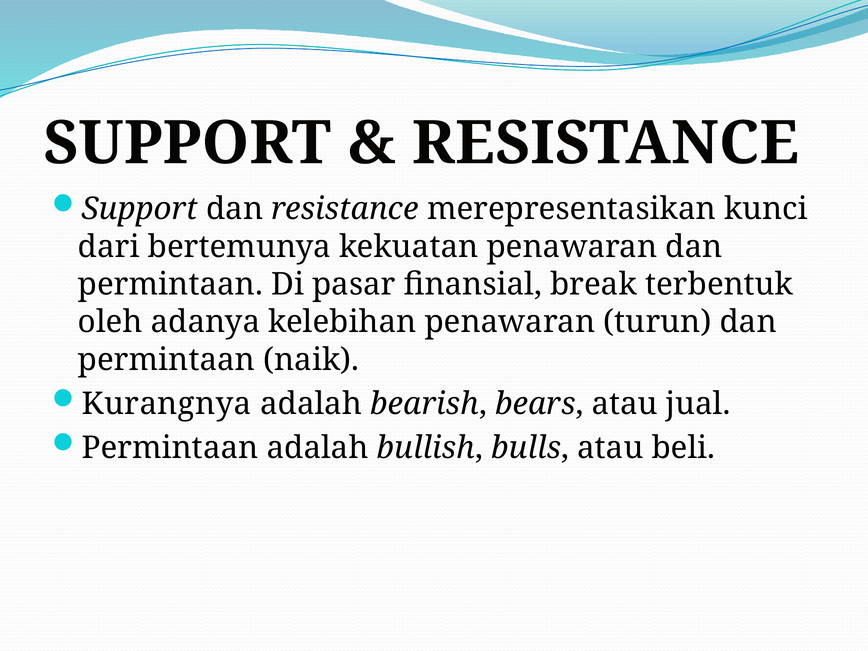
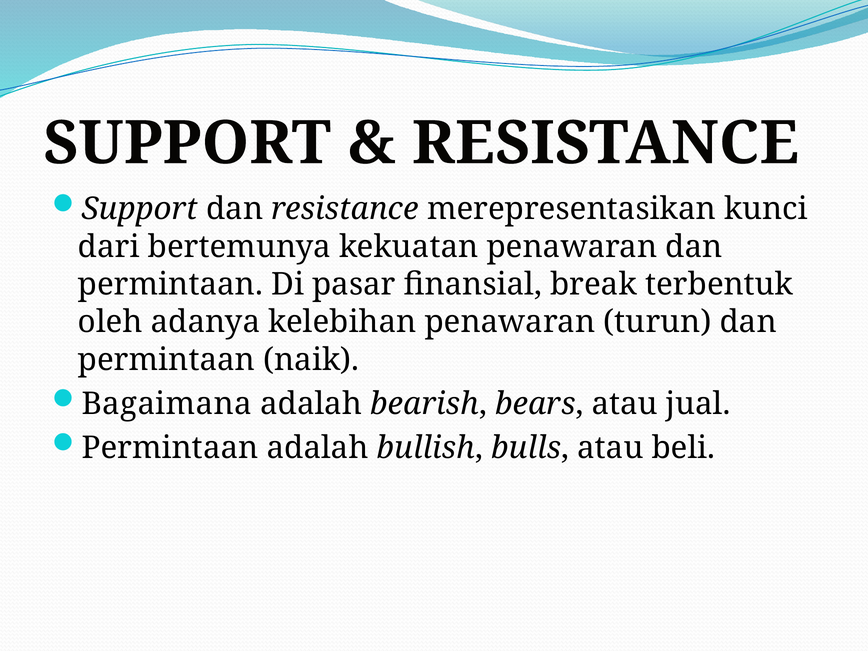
Kurangnya: Kurangnya -> Bagaimana
